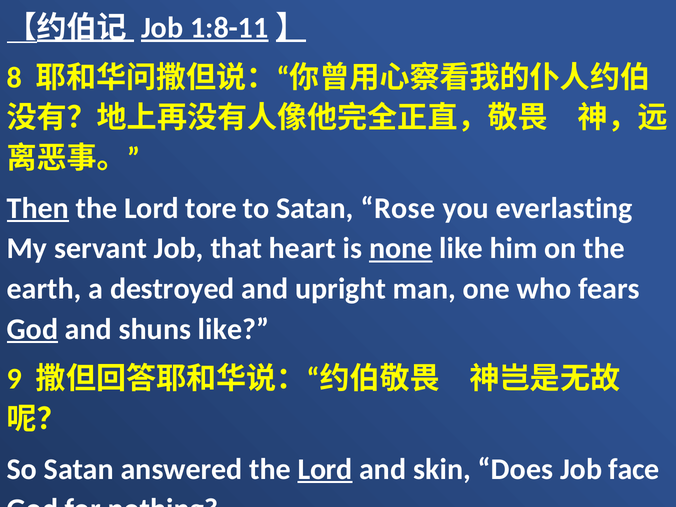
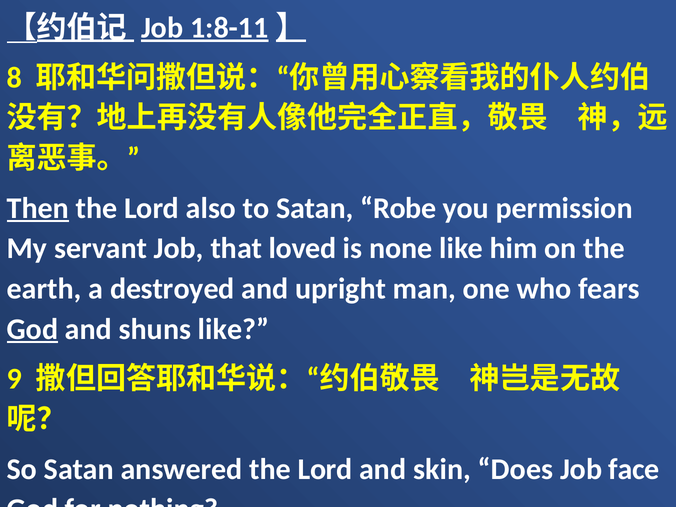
tore: tore -> also
Rose: Rose -> Robe
everlasting: everlasting -> permission
heart: heart -> loved
none underline: present -> none
Lord at (325, 469) underline: present -> none
